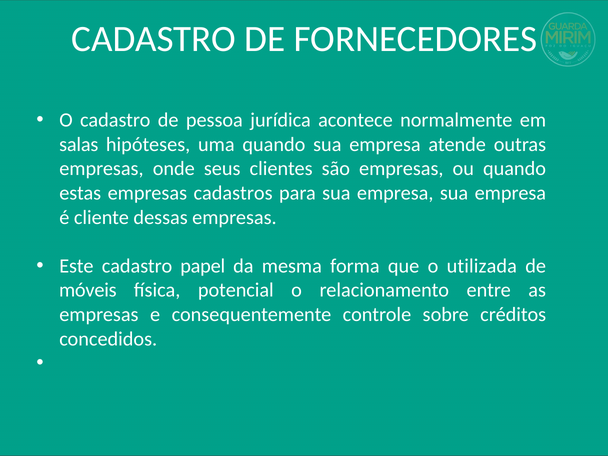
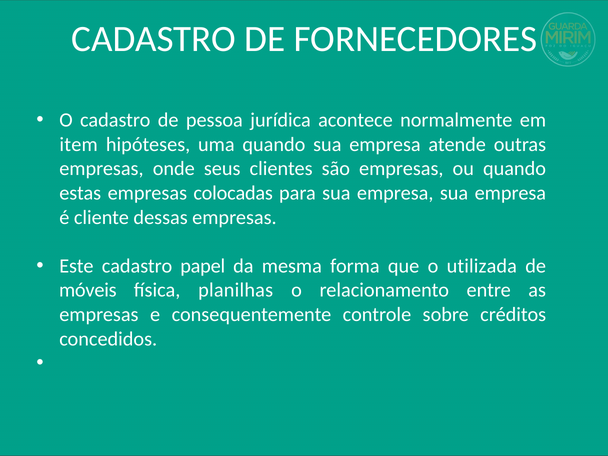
salas: salas -> item
cadastros: cadastros -> colocadas
potencial: potencial -> planilhas
